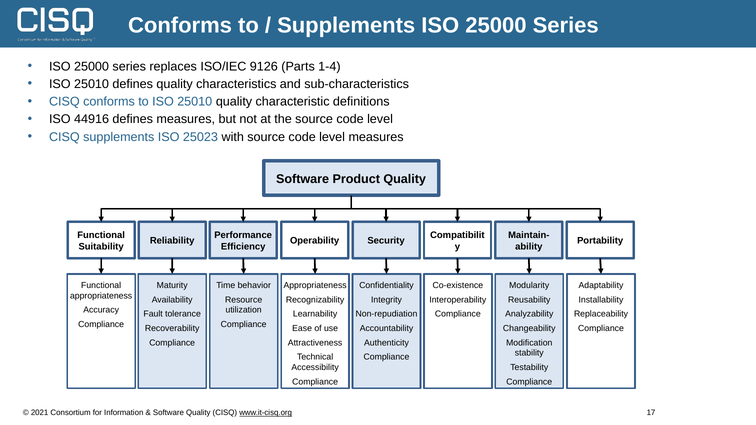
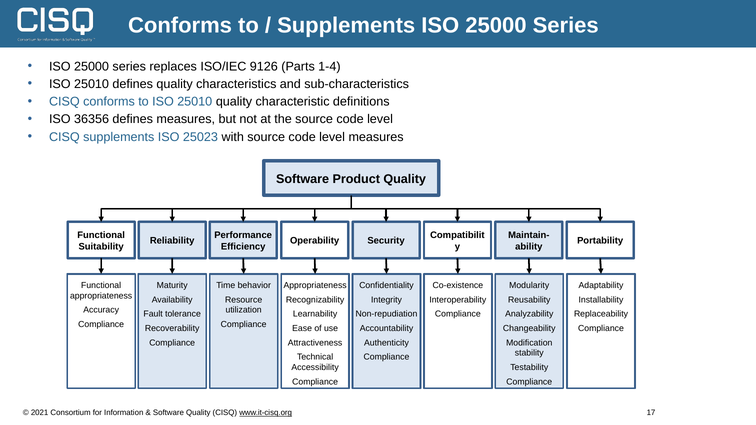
44916: 44916 -> 36356
